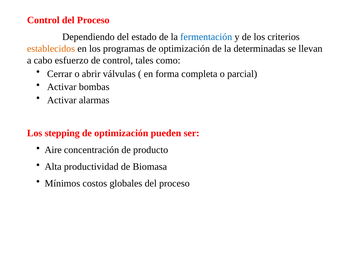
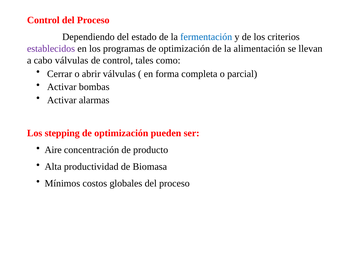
establecidos colour: orange -> purple
determinadas: determinadas -> alimentación
cabo esfuerzo: esfuerzo -> válvulas
